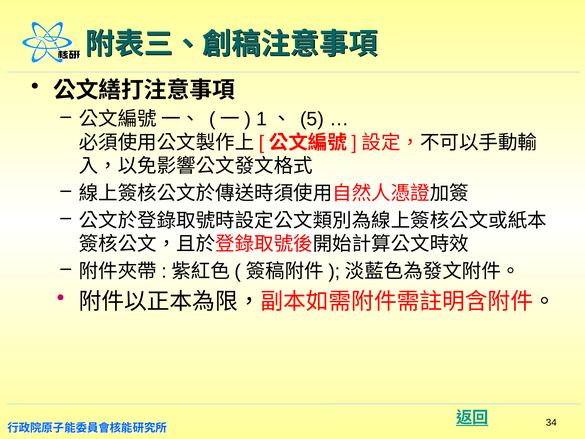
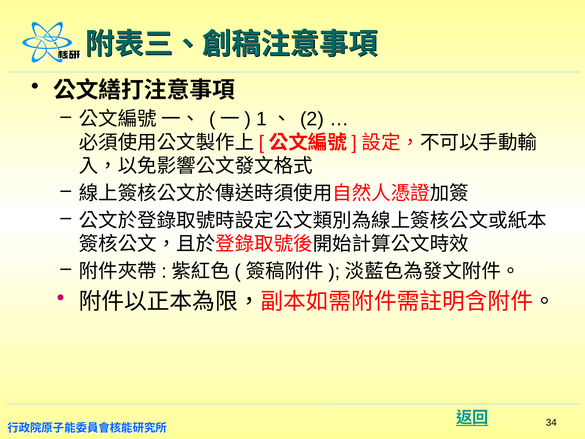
5: 5 -> 2
